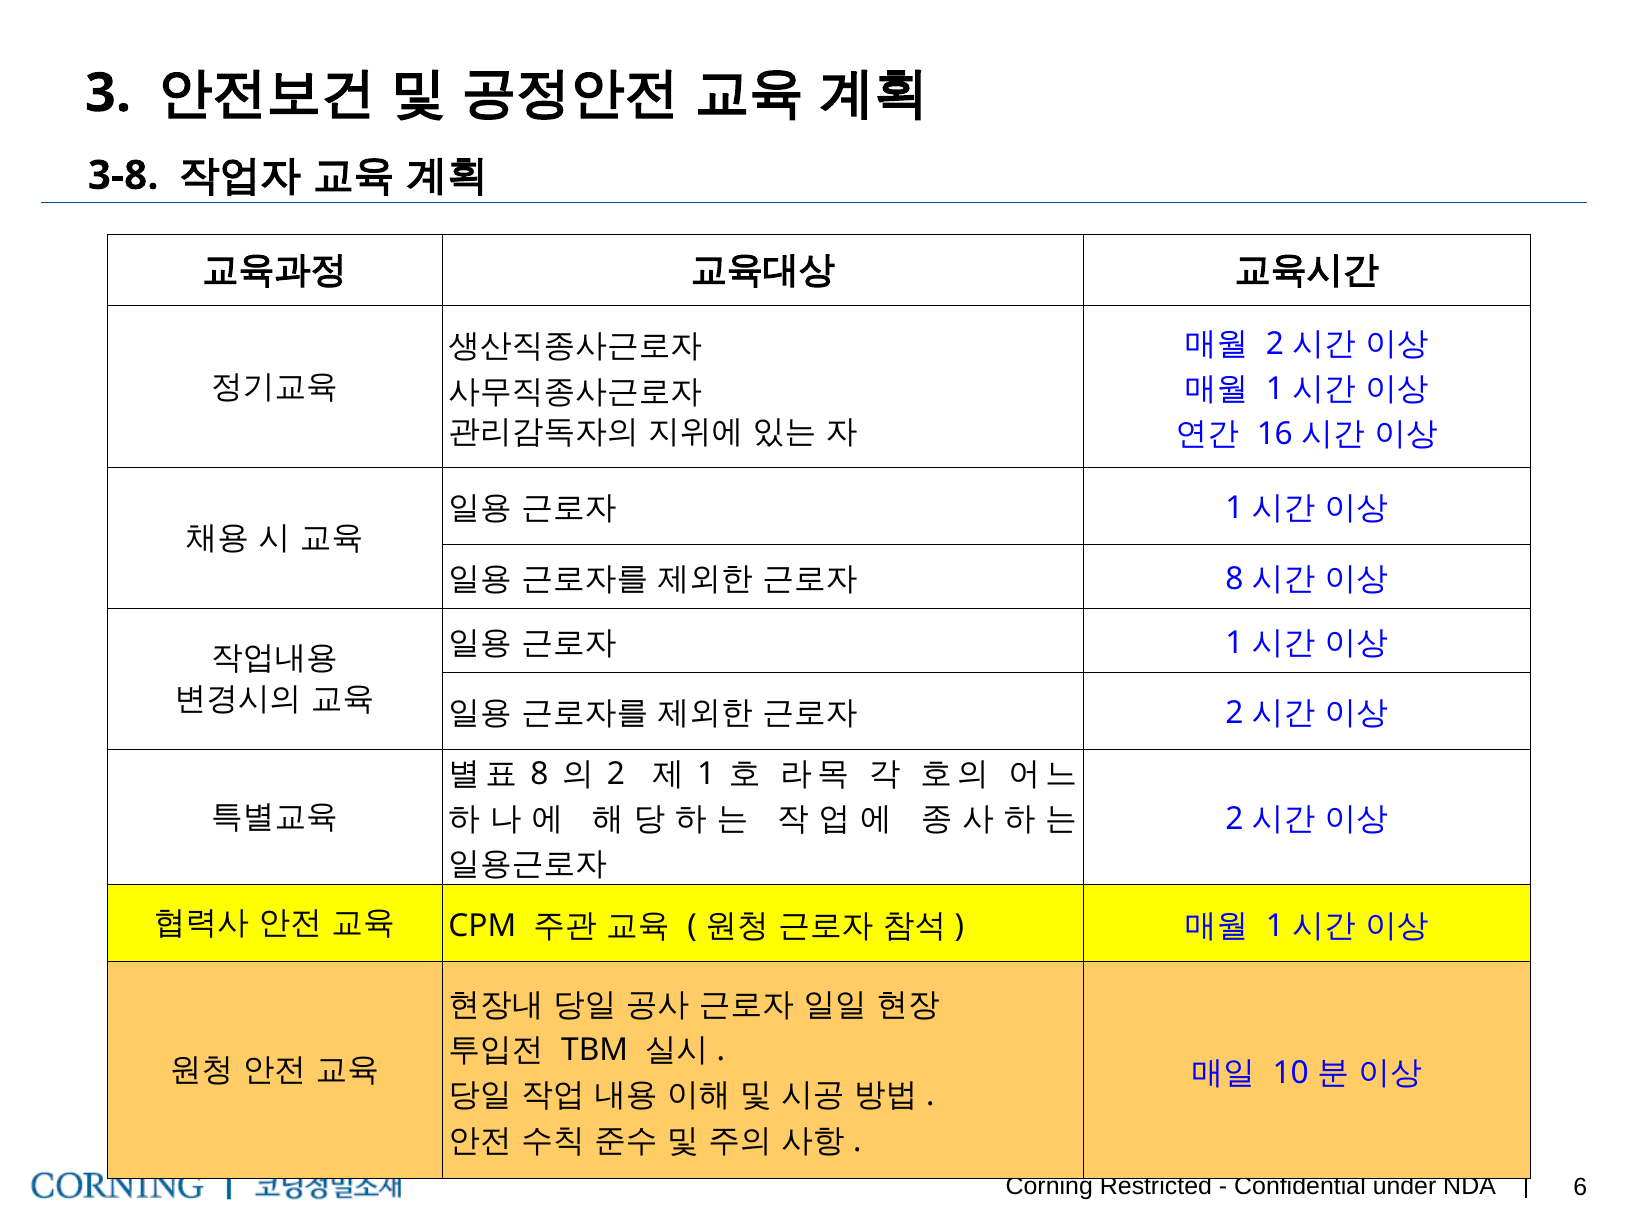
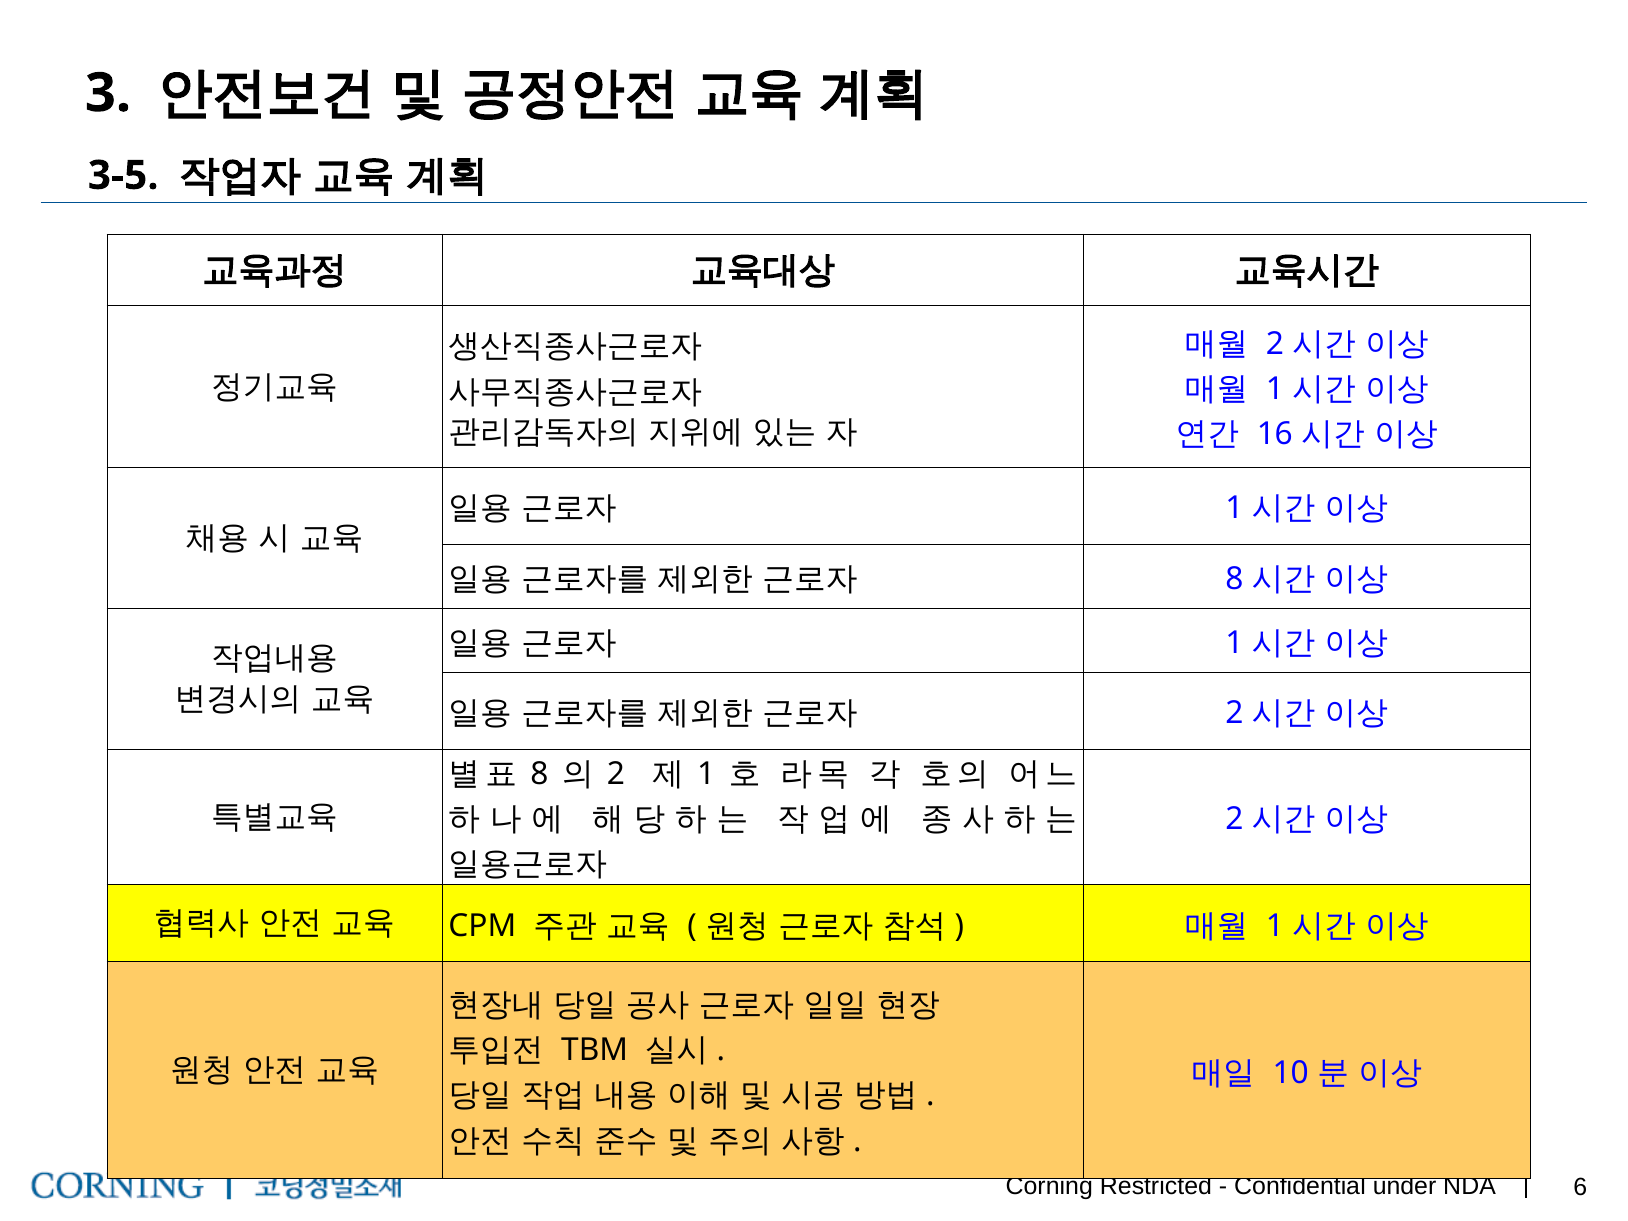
3-8: 3-8 -> 3-5
